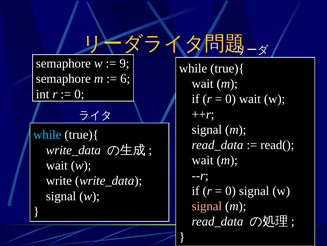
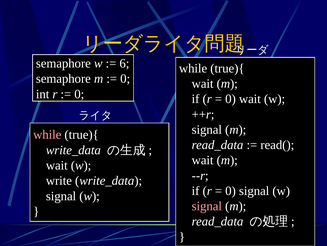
9: 9 -> 6
6 at (125, 79): 6 -> 0
while at (47, 134) colour: light blue -> pink
